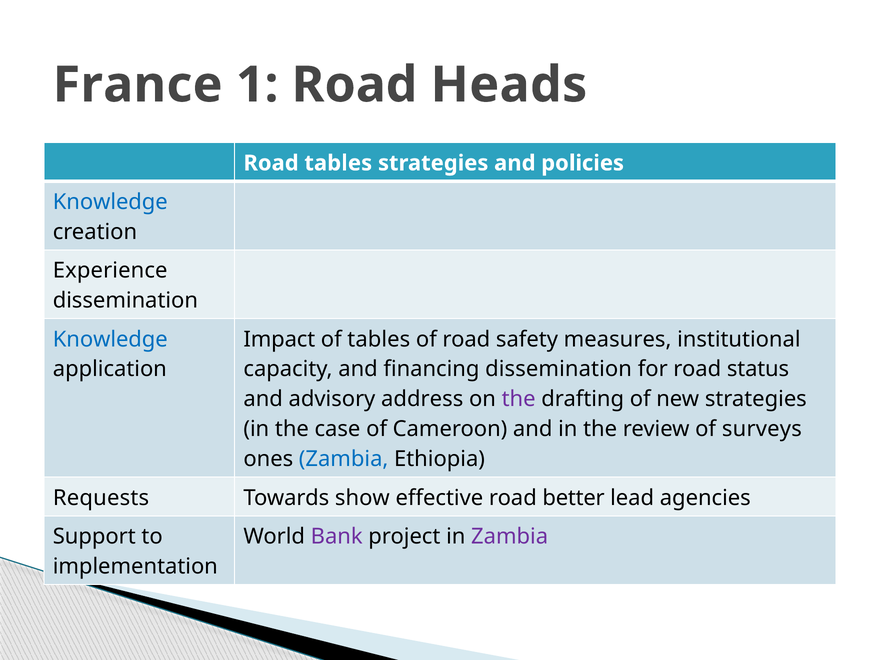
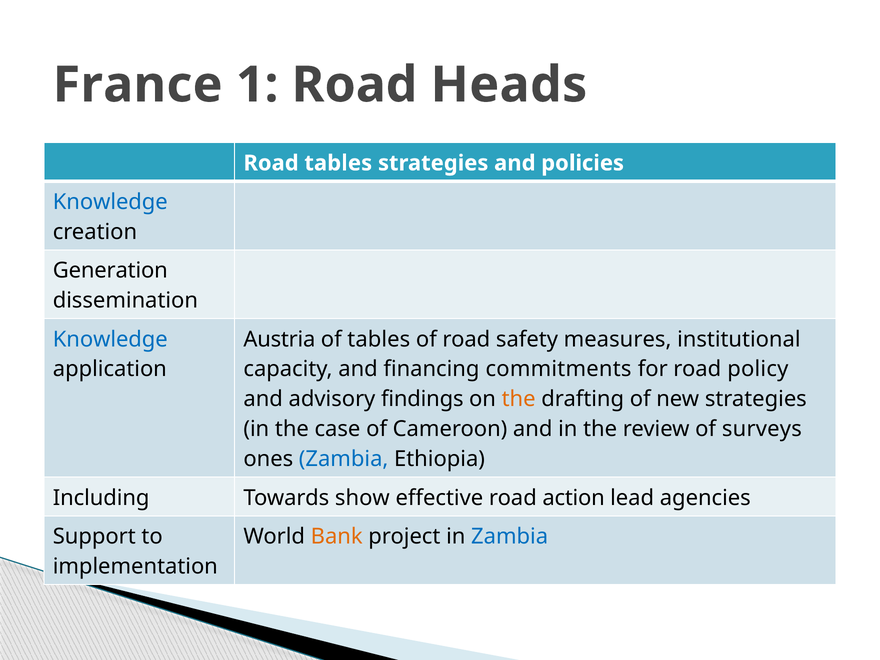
Experience: Experience -> Generation
Impact: Impact -> Austria
financing dissemination: dissemination -> commitments
status: status -> policy
address: address -> findings
the at (519, 399) colour: purple -> orange
Requests: Requests -> Including
better: better -> action
Bank colour: purple -> orange
Zambia at (510, 537) colour: purple -> blue
